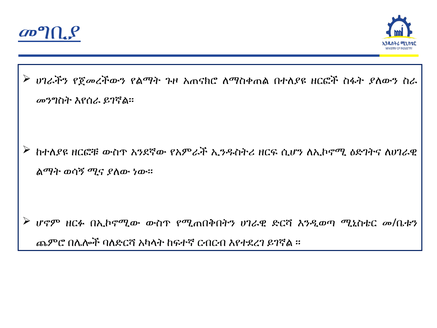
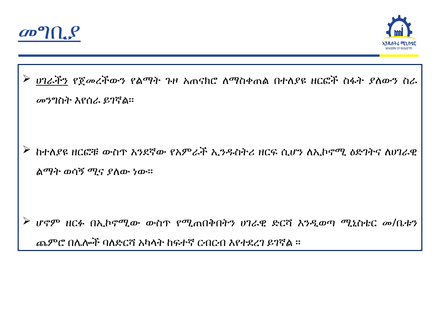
ሀገራችን underline: none -> present
